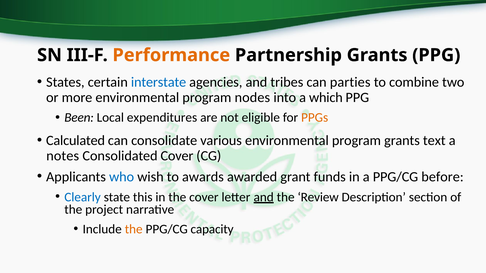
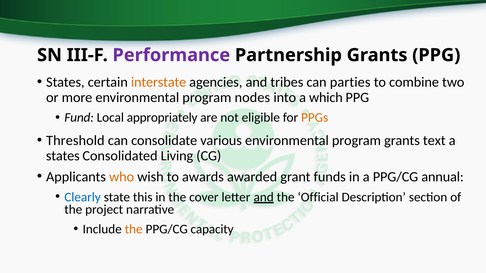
Performance colour: orange -> purple
interstate colour: blue -> orange
Been: Been -> Fund
expenditures: expenditures -> appropriately
Calculated: Calculated -> Threshold
notes at (63, 156): notes -> states
Consolidated Cover: Cover -> Living
who colour: blue -> orange
before: before -> annual
Review: Review -> Official
